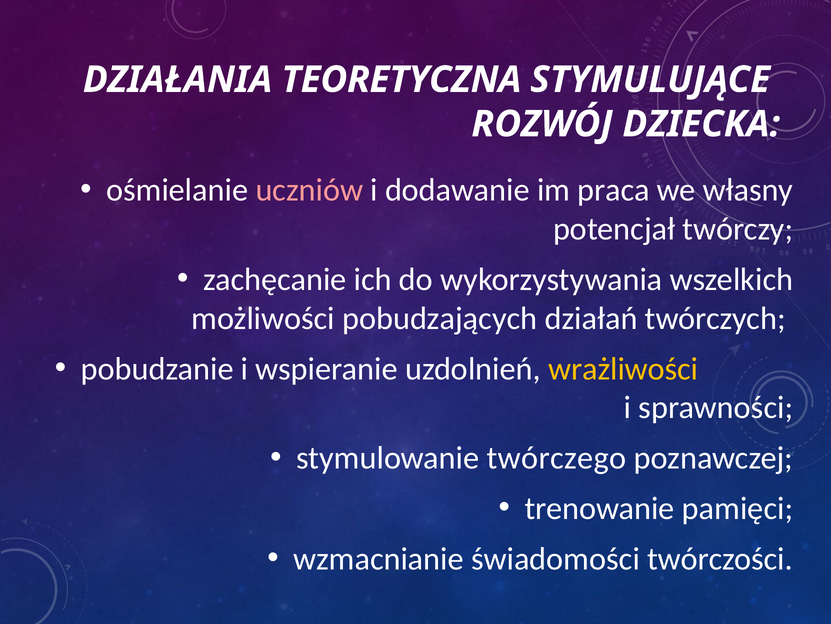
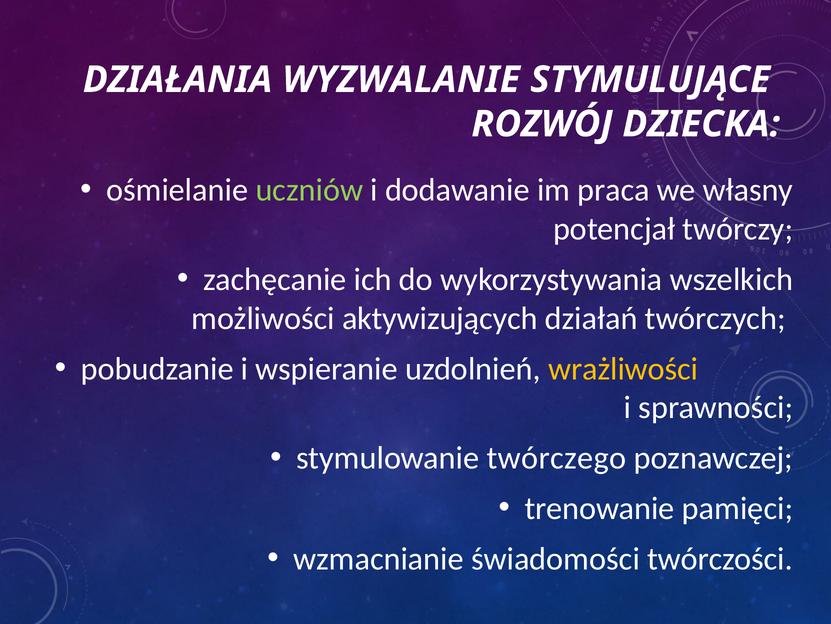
TEORETYCZNA: TEORETYCZNA -> WYZWALANIE
uczniów colour: pink -> light green
pobudzających: pobudzających -> aktywizujących
